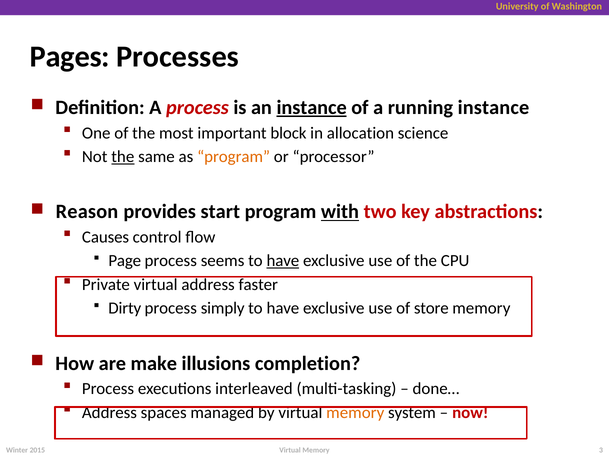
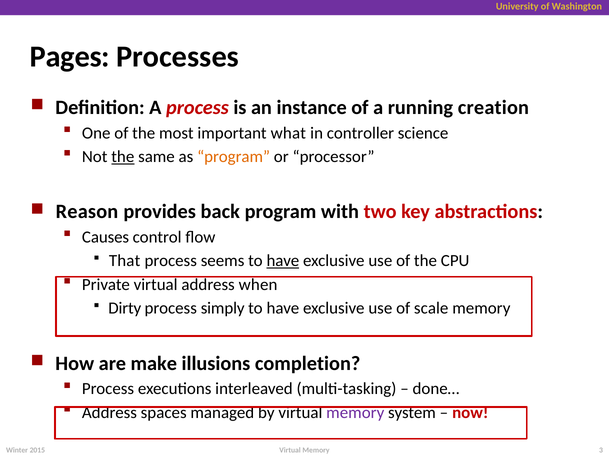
instance at (312, 107) underline: present -> none
running instance: instance -> creation
block: block -> what
allocation: allocation -> controller
start: start -> back
with underline: present -> none
Page: Page -> That
faster: faster -> when
store: store -> scale
memory at (355, 412) colour: orange -> purple
